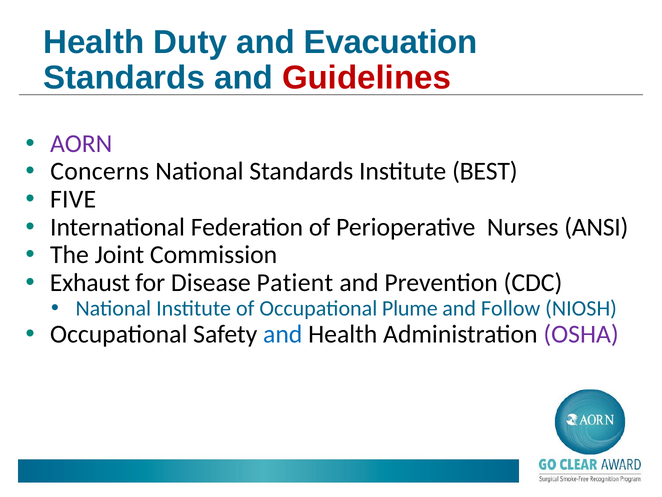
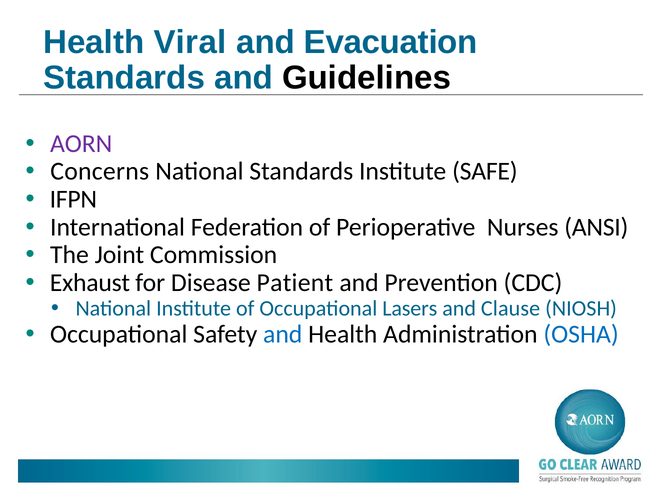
Duty: Duty -> Viral
Guidelines colour: red -> black
BEST: BEST -> SAFE
FIVE: FIVE -> IFPN
Plume: Plume -> Lasers
Follow: Follow -> Clause
OSHA colour: purple -> blue
